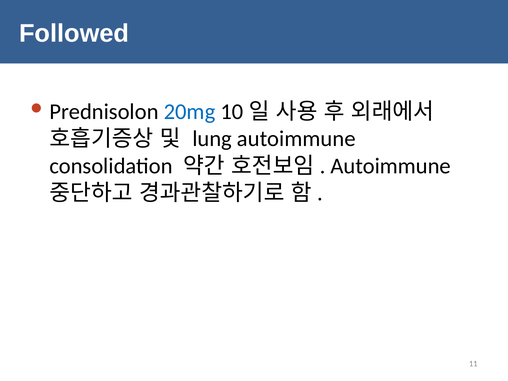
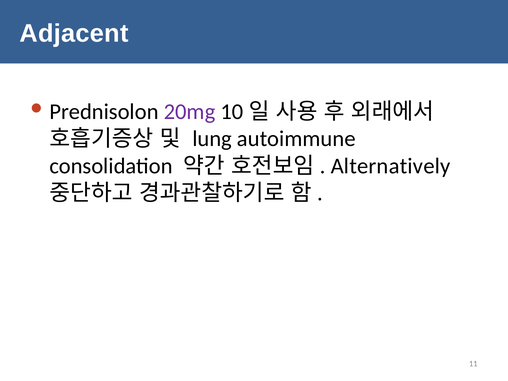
Followed: Followed -> Adjacent
20mg colour: blue -> purple
Autoimmune at (391, 166): Autoimmune -> Alternatively
